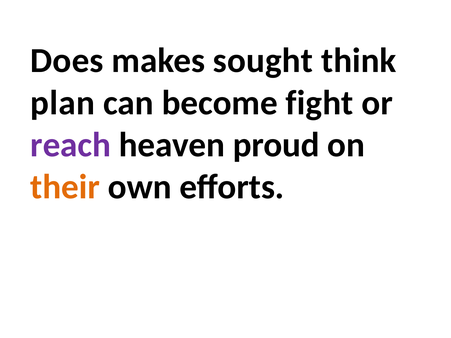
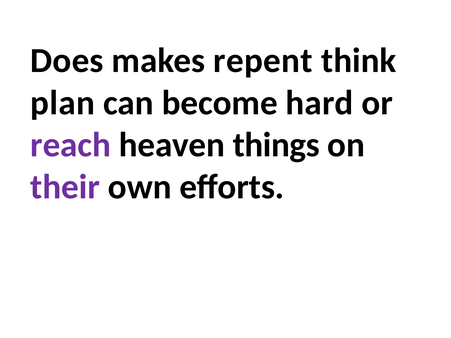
sought: sought -> repent
fight: fight -> hard
proud: proud -> things
their colour: orange -> purple
